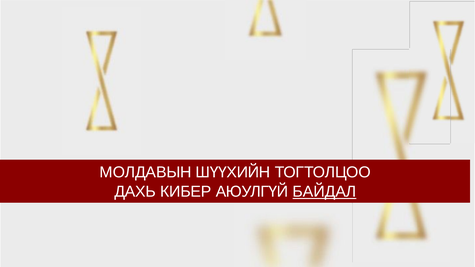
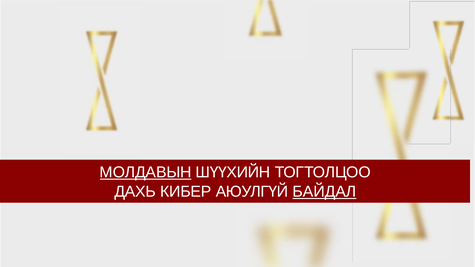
МОЛДАВЫН underline: none -> present
